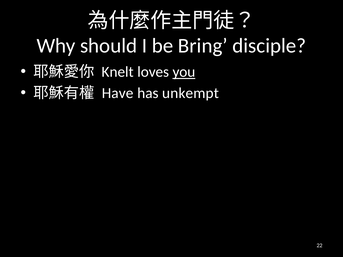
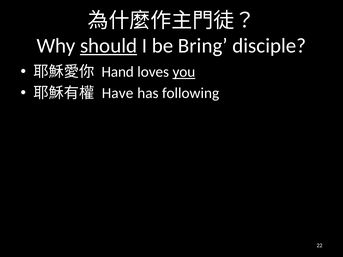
should underline: none -> present
Knelt: Knelt -> Hand
unkempt: unkempt -> following
